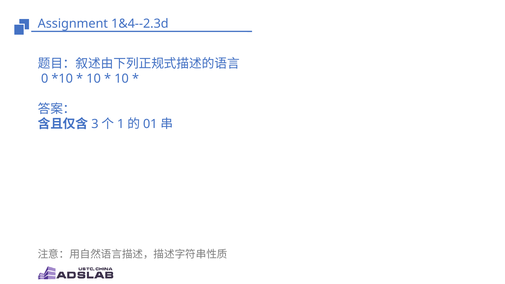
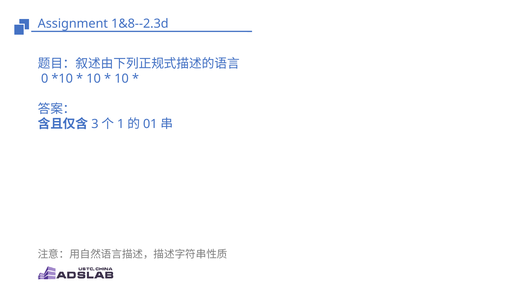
1&4--2.3d: 1&4--2.3d -> 1&8--2.3d
